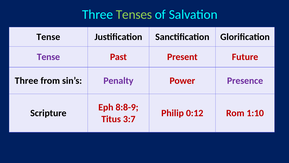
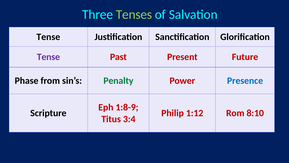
Three at (27, 80): Three -> Phase
Penalty colour: purple -> green
Presence colour: purple -> blue
8:8-9: 8:8-9 -> 1:8-9
0:12: 0:12 -> 1:12
1:10: 1:10 -> 8:10
3:7: 3:7 -> 3:4
